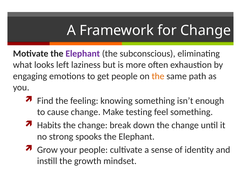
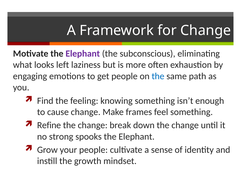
the at (158, 76) colour: orange -> blue
testing: testing -> frames
Habits: Habits -> Refine
